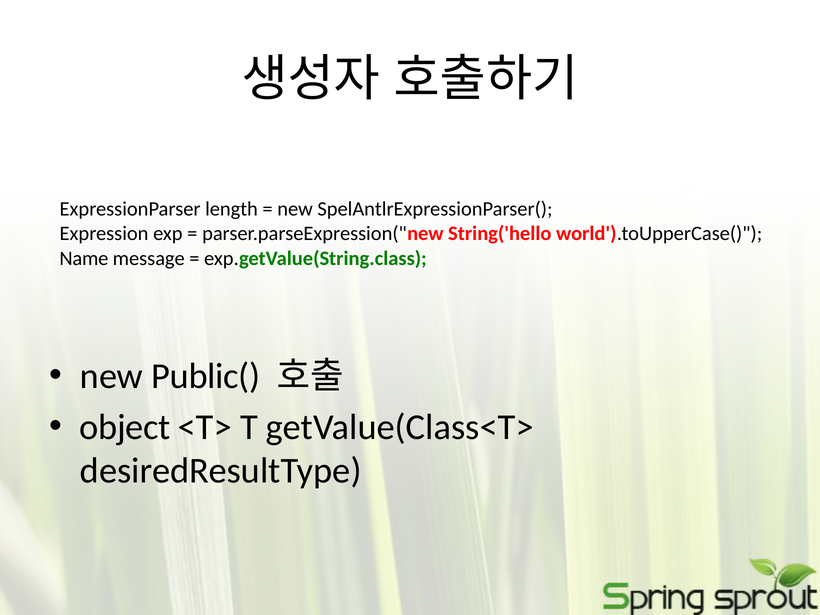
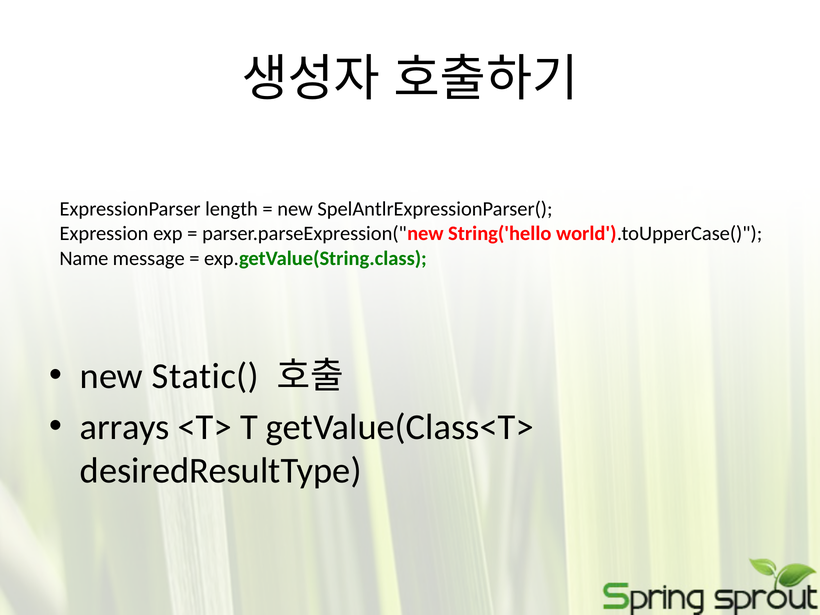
Public(: Public( -> Static(
object: object -> arrays
